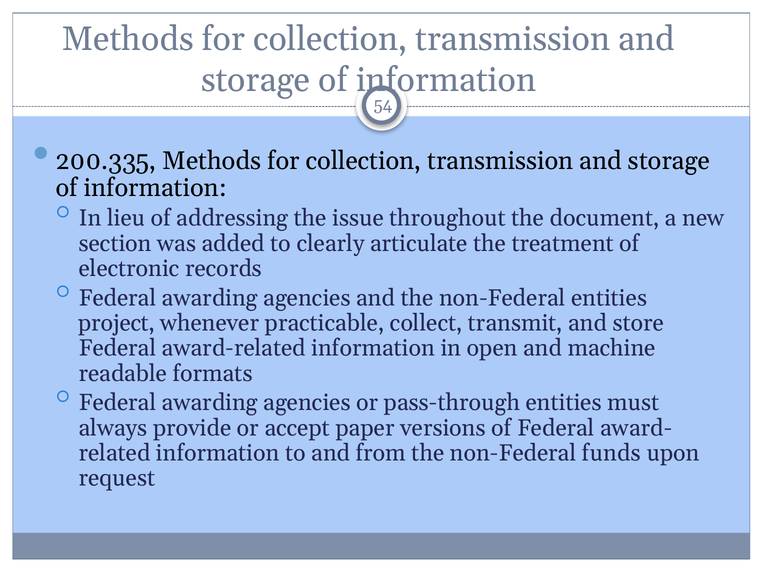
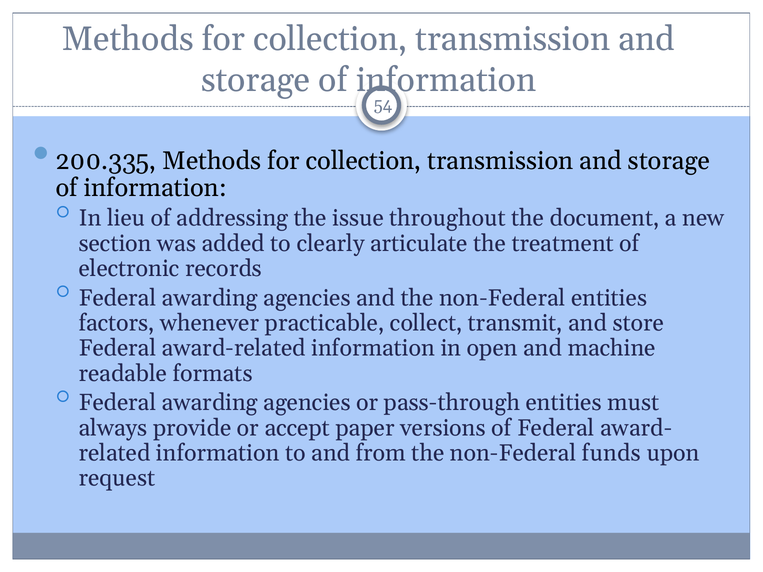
project: project -> factors
